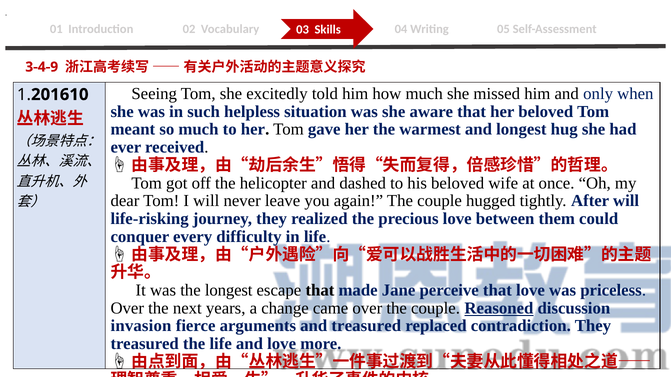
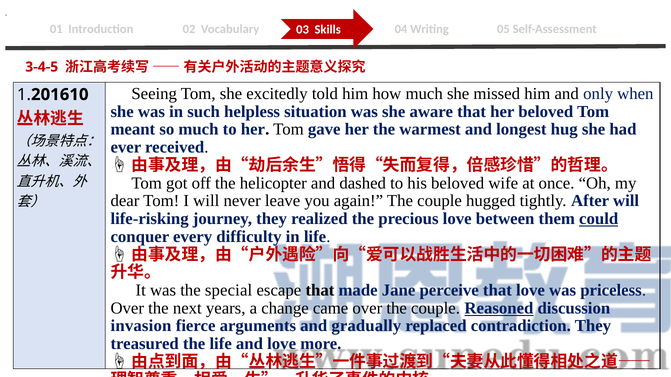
3-4-9: 3-4-9 -> 3-4-5
could underline: none -> present
the longest: longest -> special
and treasured: treasured -> gradually
